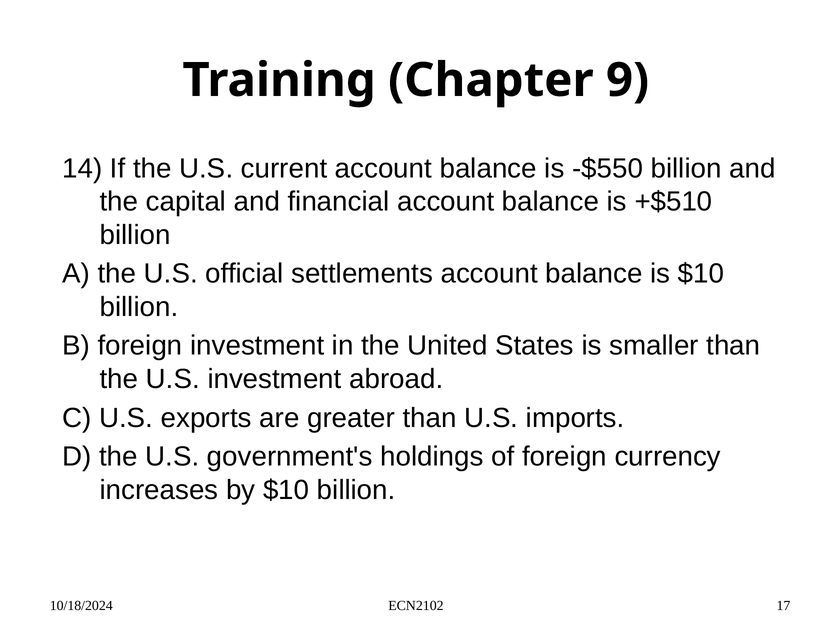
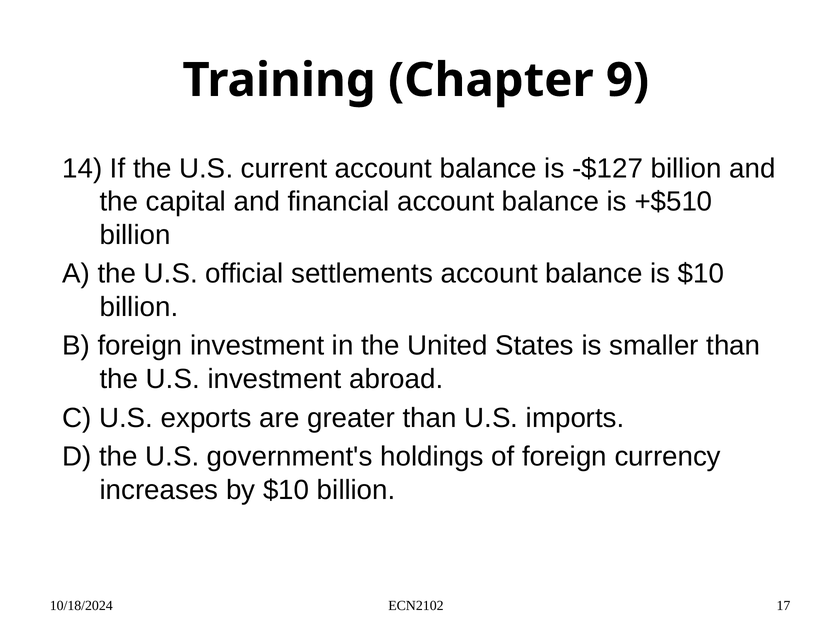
-$550: -$550 -> -$127
